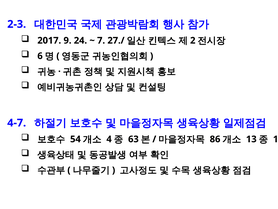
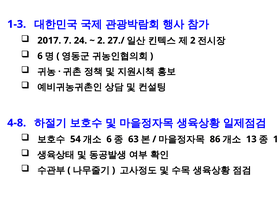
2-3: 2-3 -> 1-3
9: 9 -> 7
7 at (101, 40): 7 -> 2
4-7: 4-7 -> 4-8
4 at (109, 139): 4 -> 6
